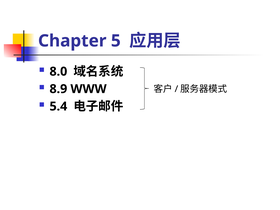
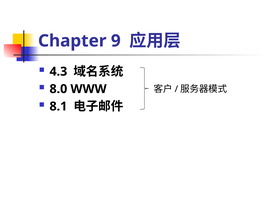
5: 5 -> 9
8.0: 8.0 -> 4.3
8.9: 8.9 -> 8.0
5.4: 5.4 -> 8.1
